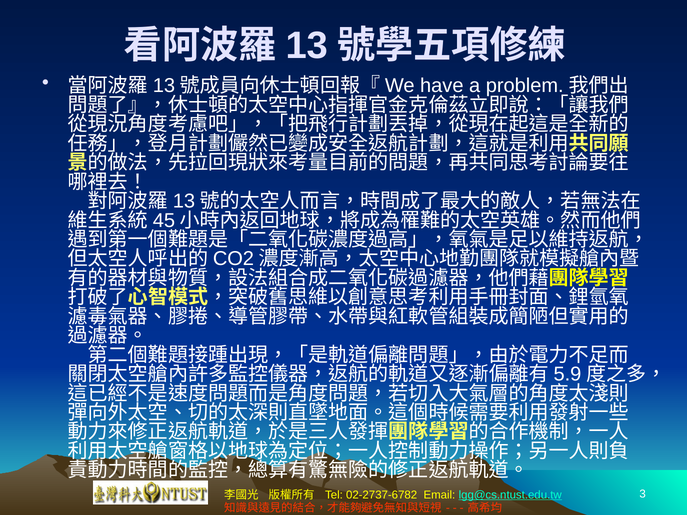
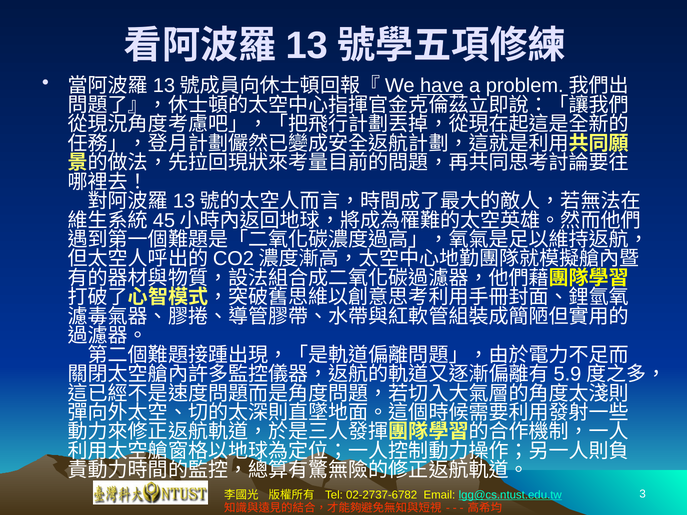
have underline: none -> present
